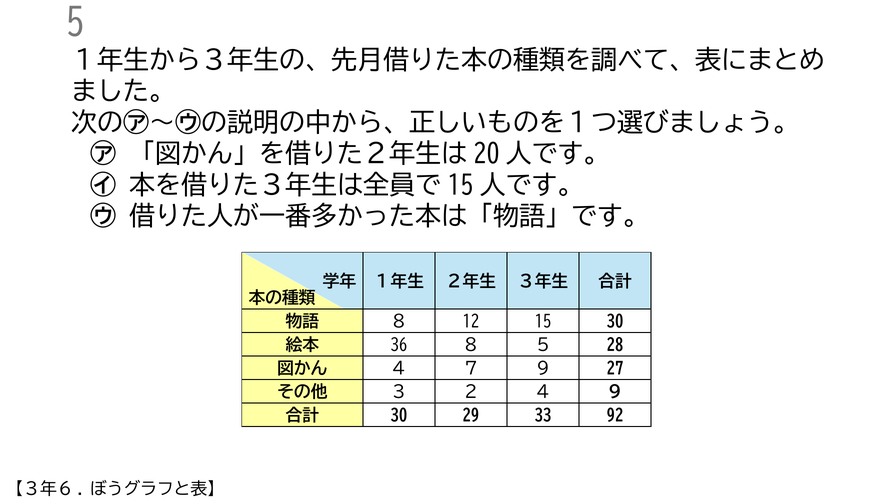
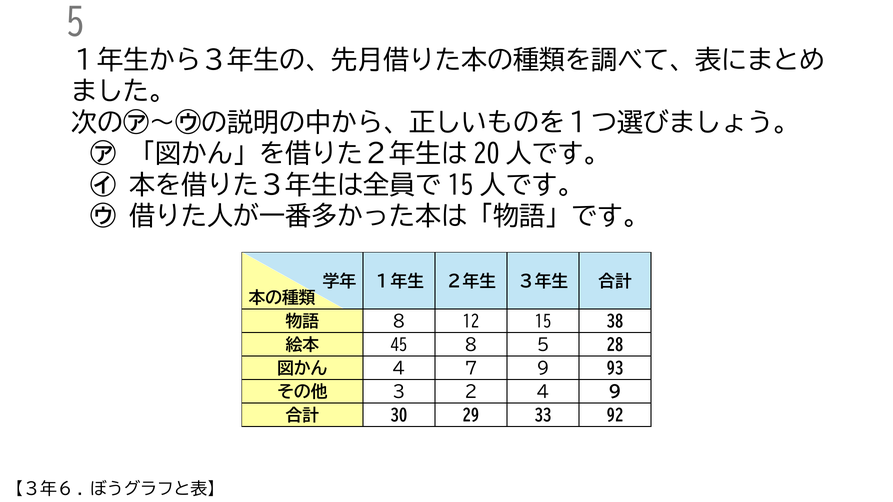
15 30: 30 -> 38
36: 36 -> 45
27: 27 -> 93
